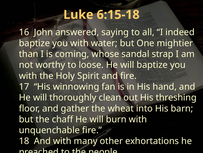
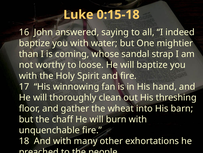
6:15-18: 6:15-18 -> 0:15-18
